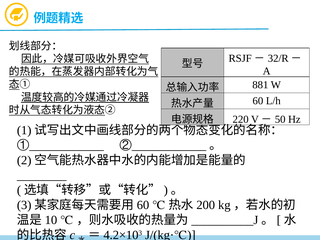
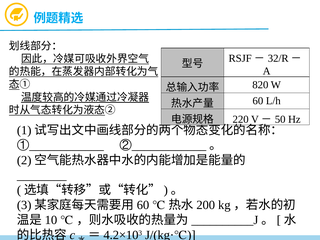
881: 881 -> 820
